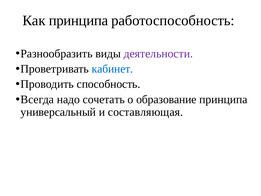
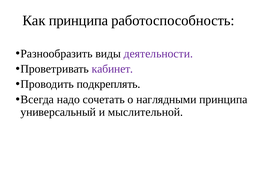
кабинет colour: blue -> purple
способность: способность -> подкреплять
образование: образование -> наглядными
составляющая: составляющая -> мыслительной
